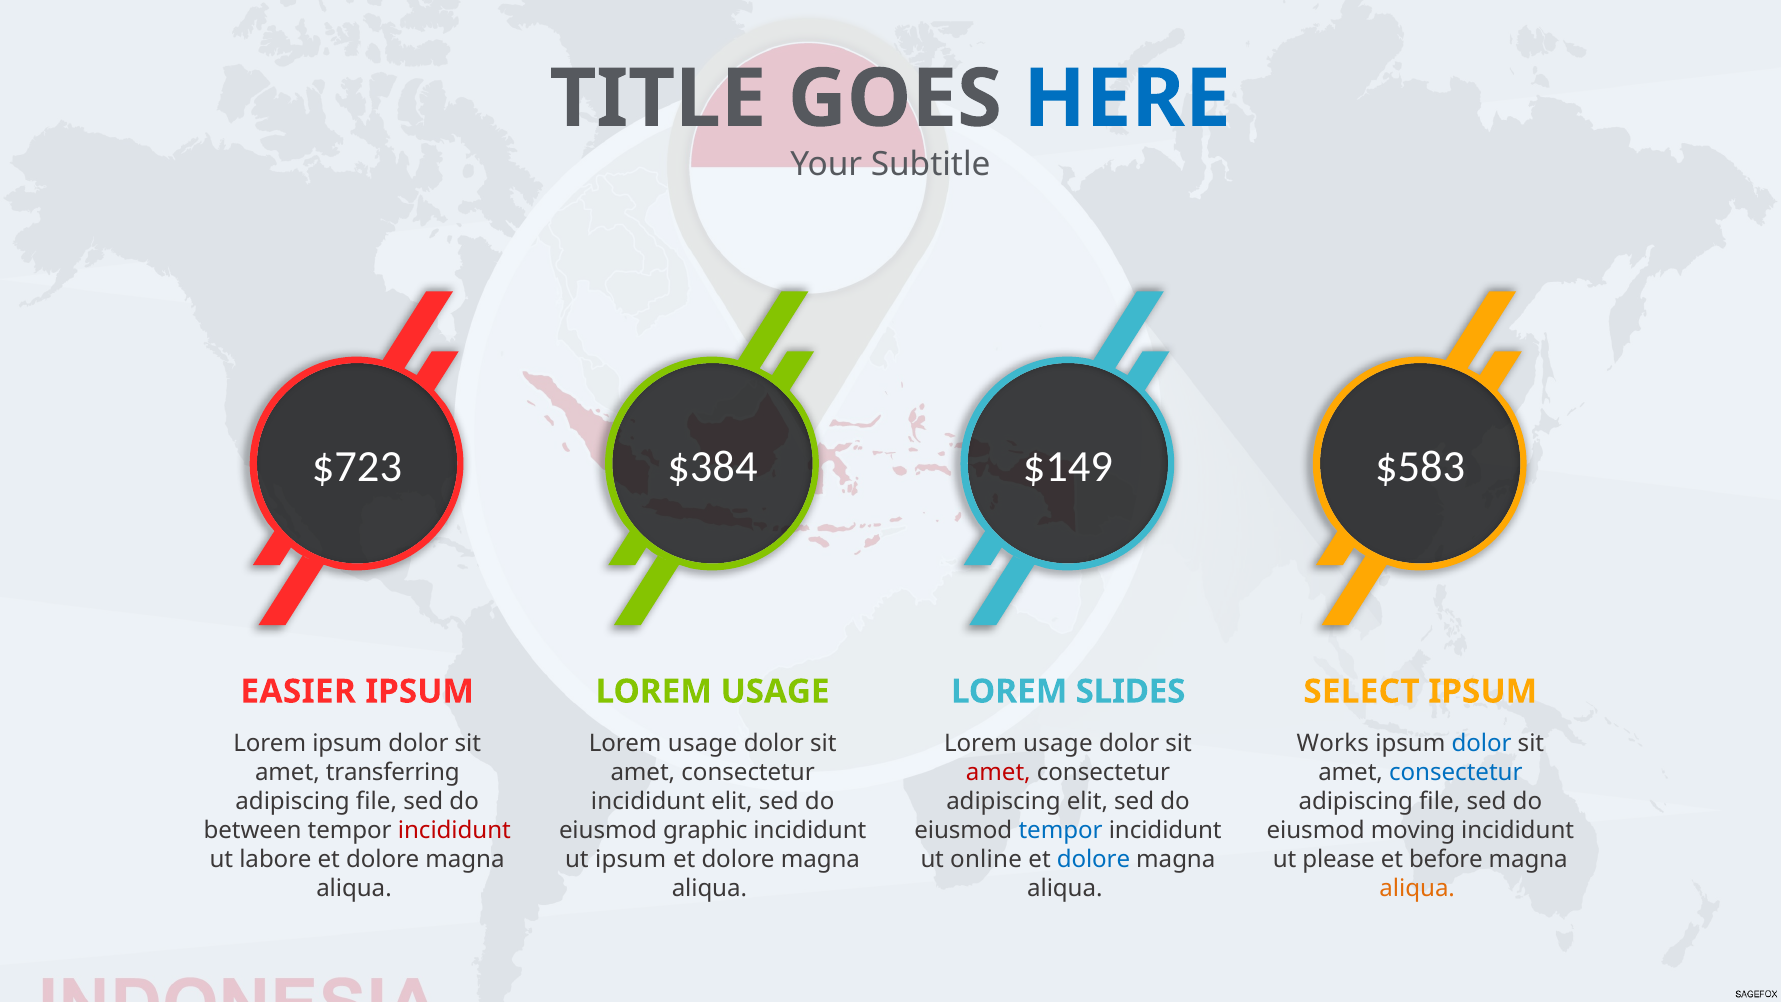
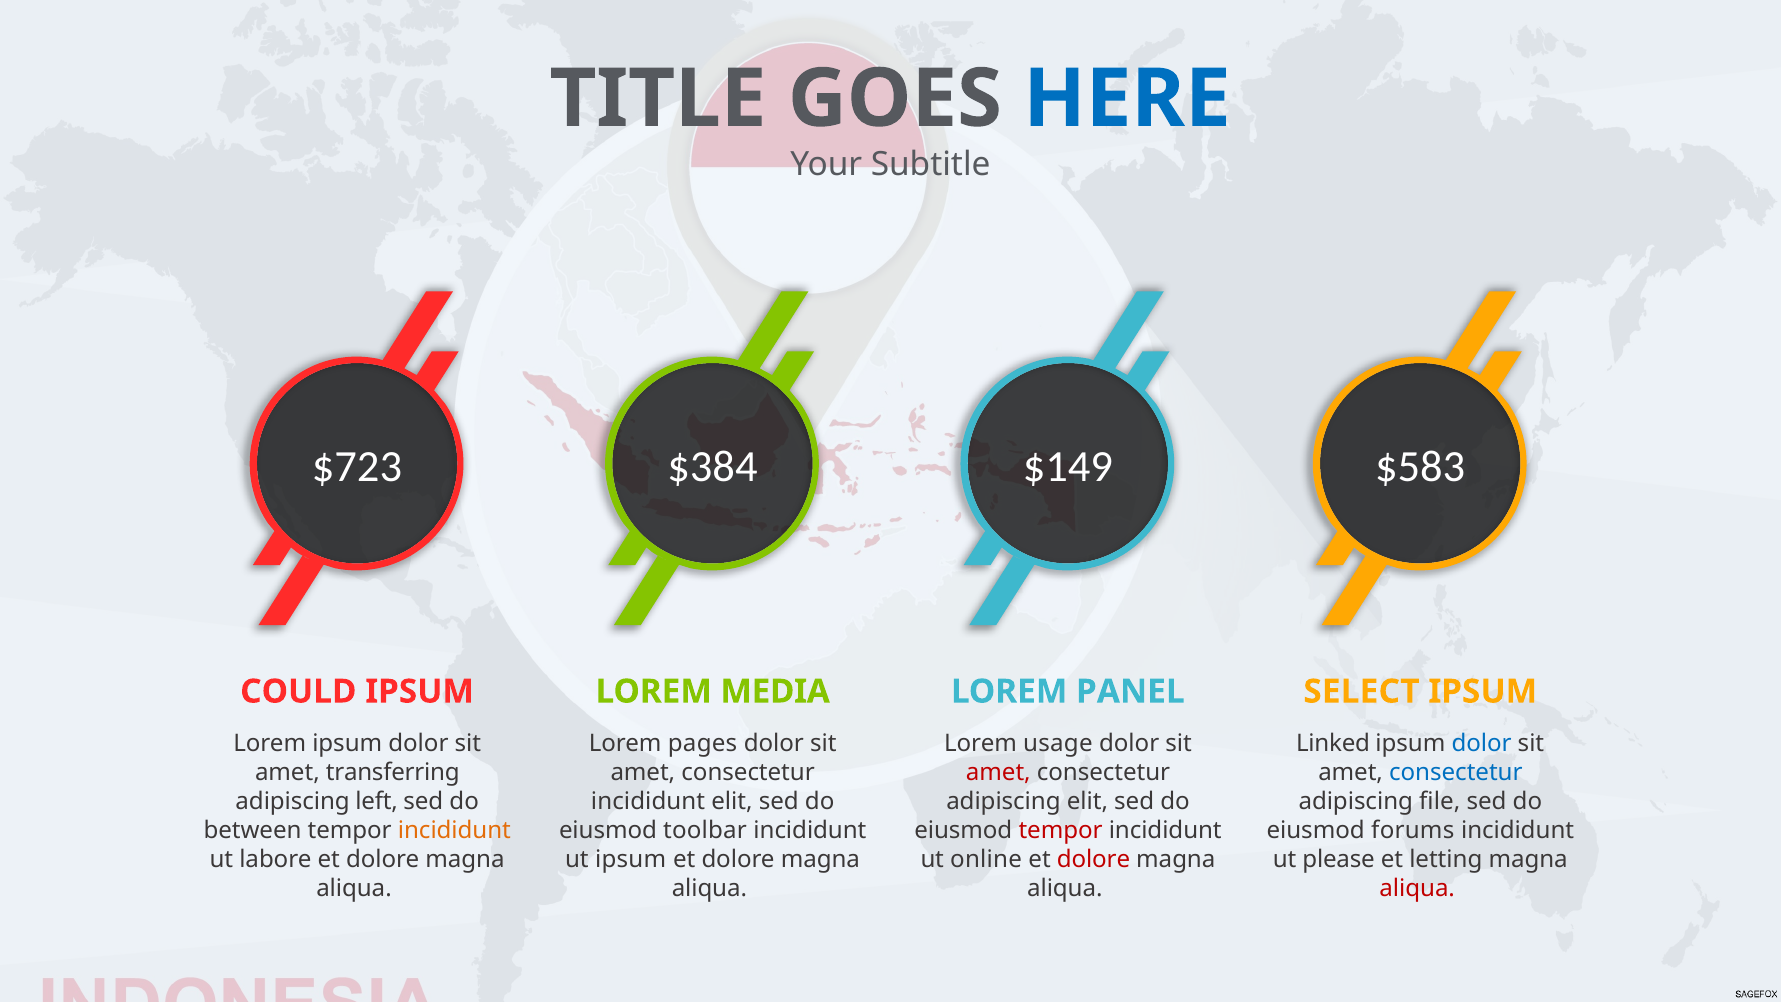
EASIER: EASIER -> COULD
USAGE at (775, 691): USAGE -> MEDIA
SLIDES: SLIDES -> PANEL
usage at (703, 743): usage -> pages
Works: Works -> Linked
file at (377, 801): file -> left
incididunt at (454, 830) colour: red -> orange
graphic: graphic -> toolbar
tempor at (1061, 830) colour: blue -> red
moving: moving -> forums
dolore at (1094, 859) colour: blue -> red
before: before -> letting
aliqua at (1417, 888) colour: orange -> red
